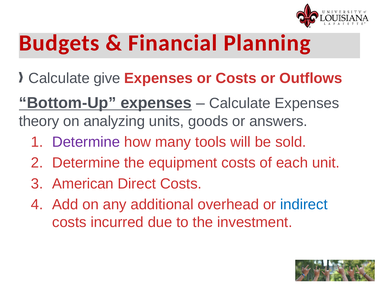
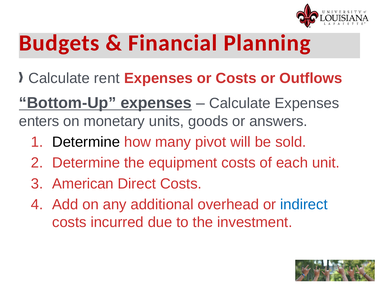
give: give -> rent
theory: theory -> enters
analyzing: analyzing -> monetary
Determine at (86, 142) colour: purple -> black
tools: tools -> pivot
